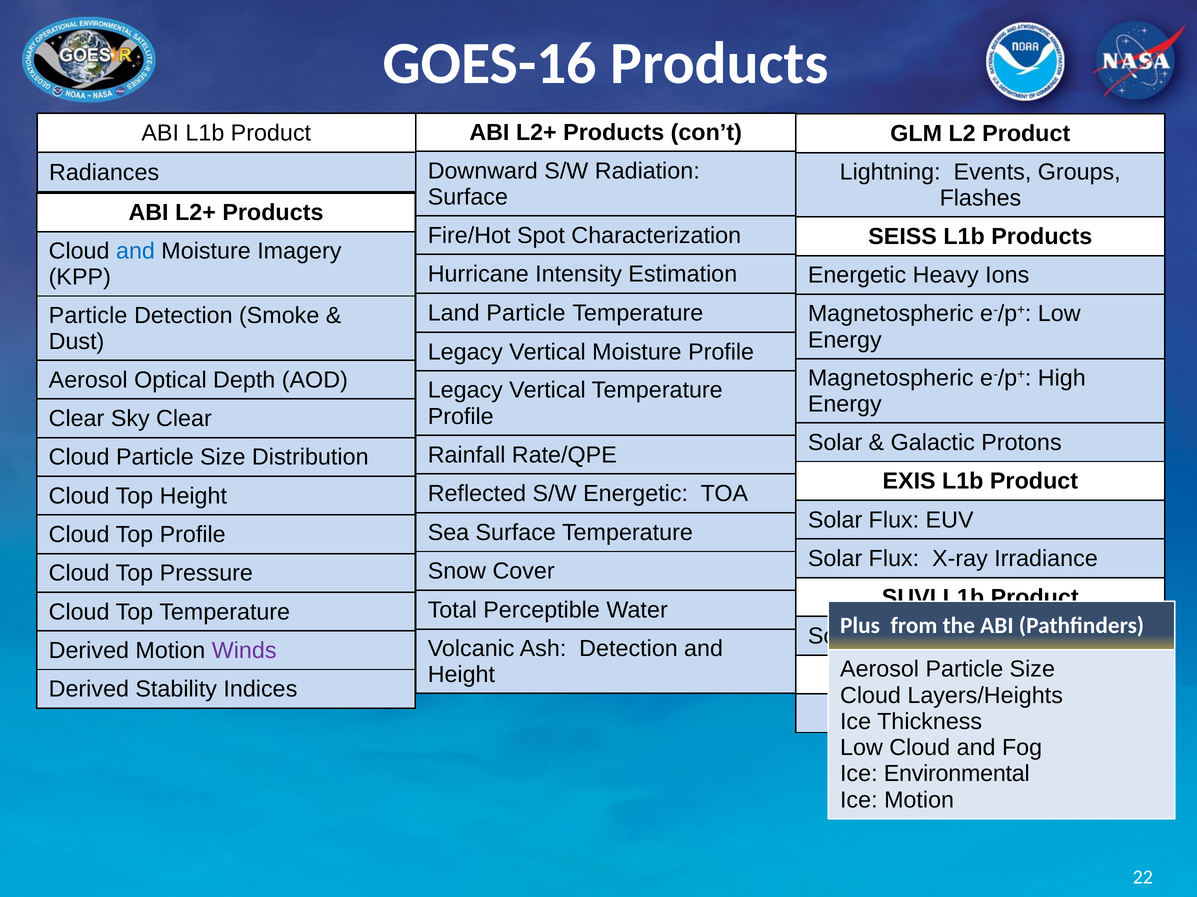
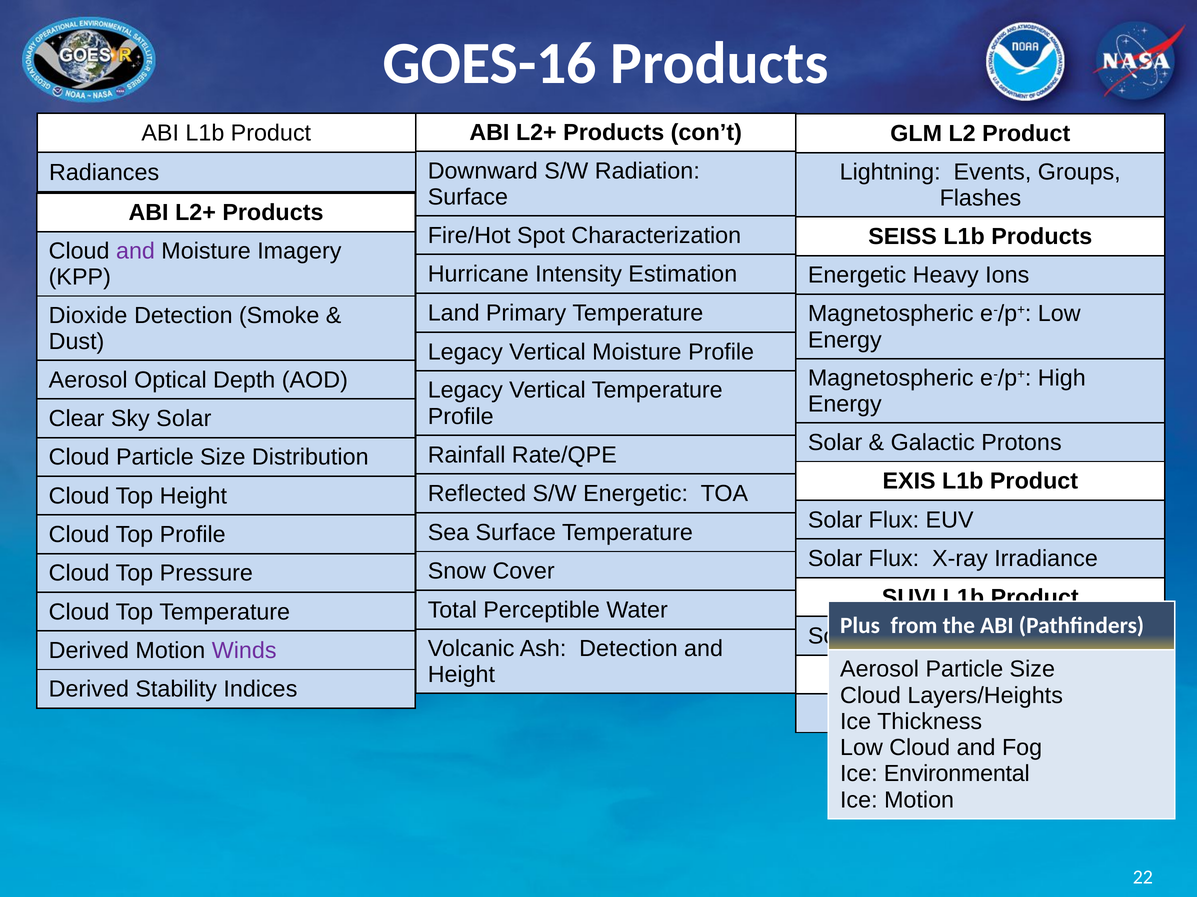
and at (135, 251) colour: blue -> purple
Land Particle: Particle -> Primary
Particle at (88, 316): Particle -> Dioxide
Sky Clear: Clear -> Solar
